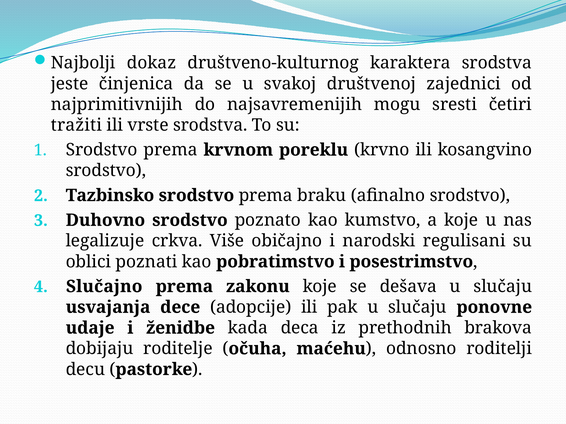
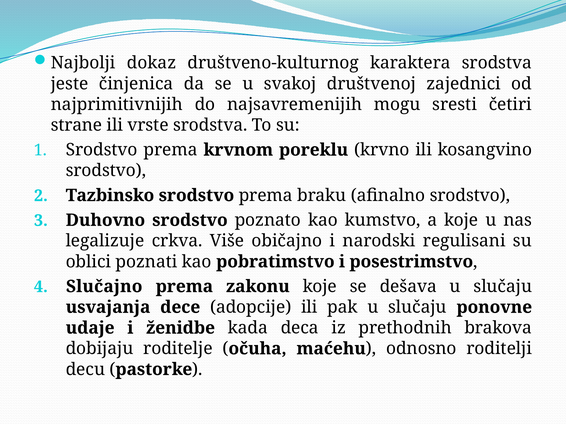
tražiti: tražiti -> strane
